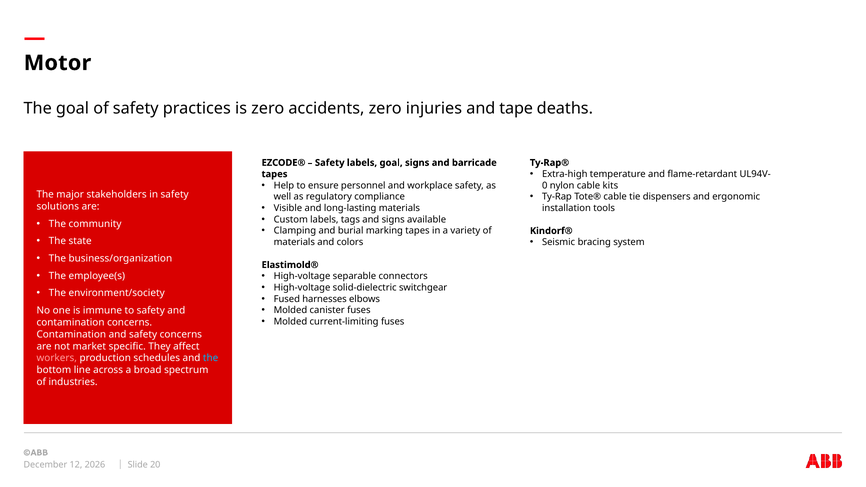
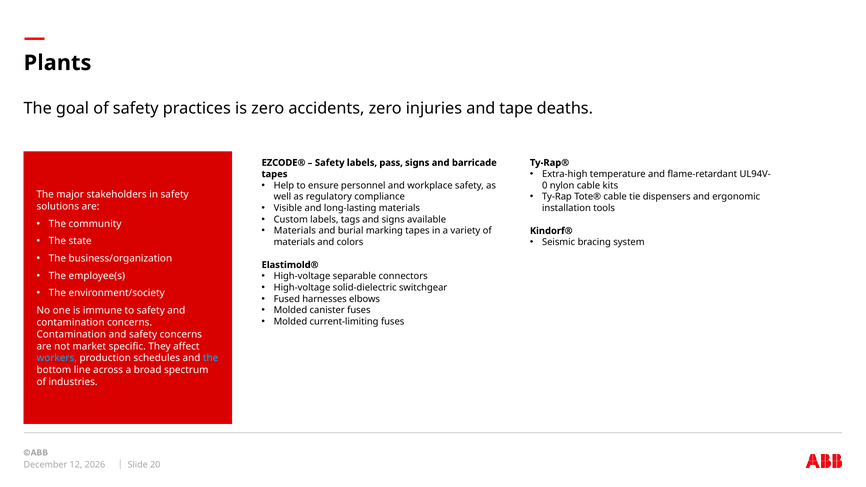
Motor: Motor -> Plants
labels goal: goal -> pass
Clamping at (295, 231): Clamping -> Materials
workers colour: pink -> light blue
